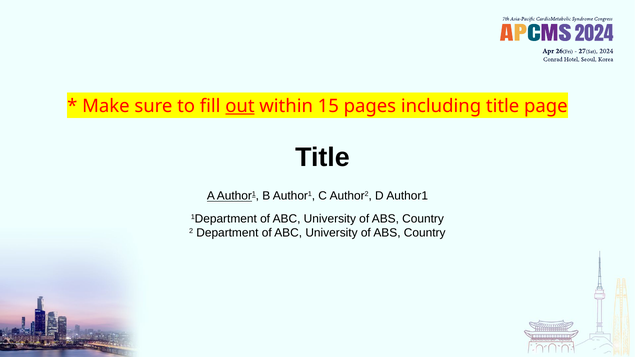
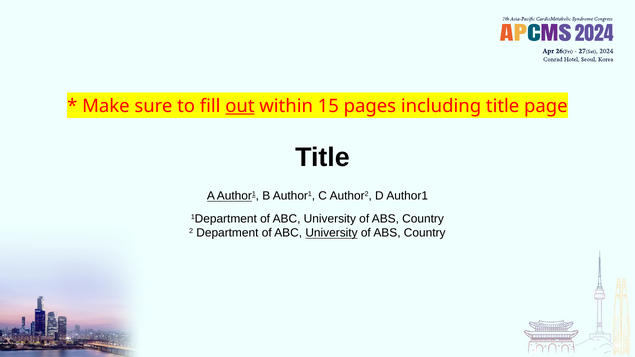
University at (331, 233) underline: none -> present
